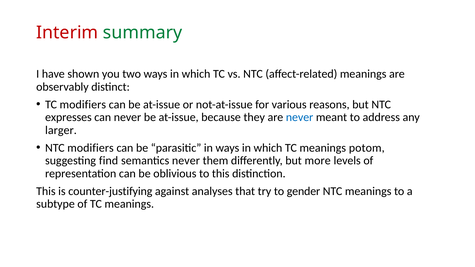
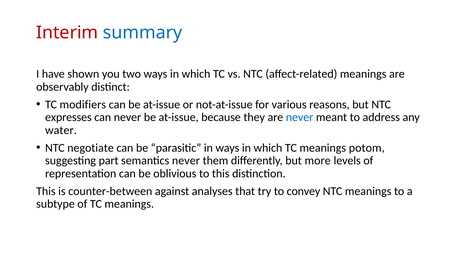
summary colour: green -> blue
larger: larger -> water
NTC modifiers: modifiers -> negotiate
find: find -> part
counter-justifying: counter-justifying -> counter-between
gender: gender -> convey
